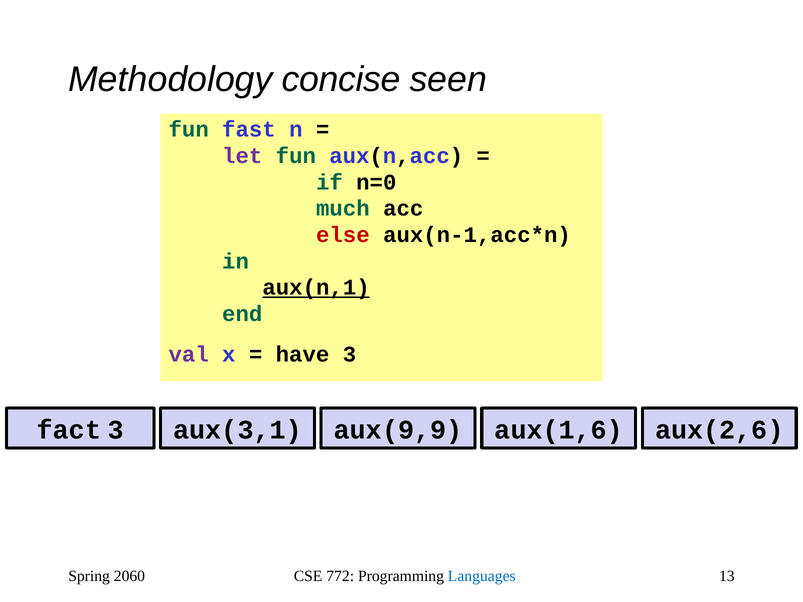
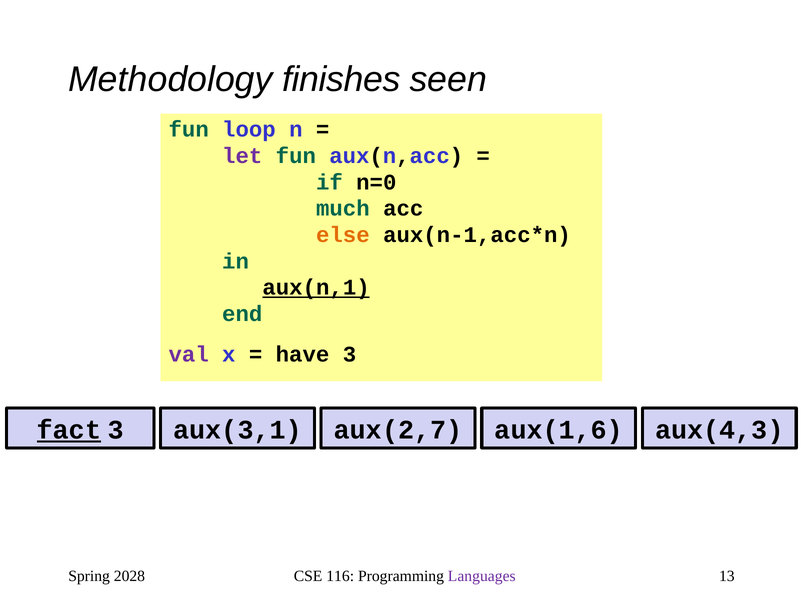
concise: concise -> finishes
fast: fast -> loop
else colour: red -> orange
fact underline: none -> present
aux(9,9: aux(9,9 -> aux(2,7
aux(2,6: aux(2,6 -> aux(4,3
2060: 2060 -> 2028
772: 772 -> 116
Languages colour: blue -> purple
